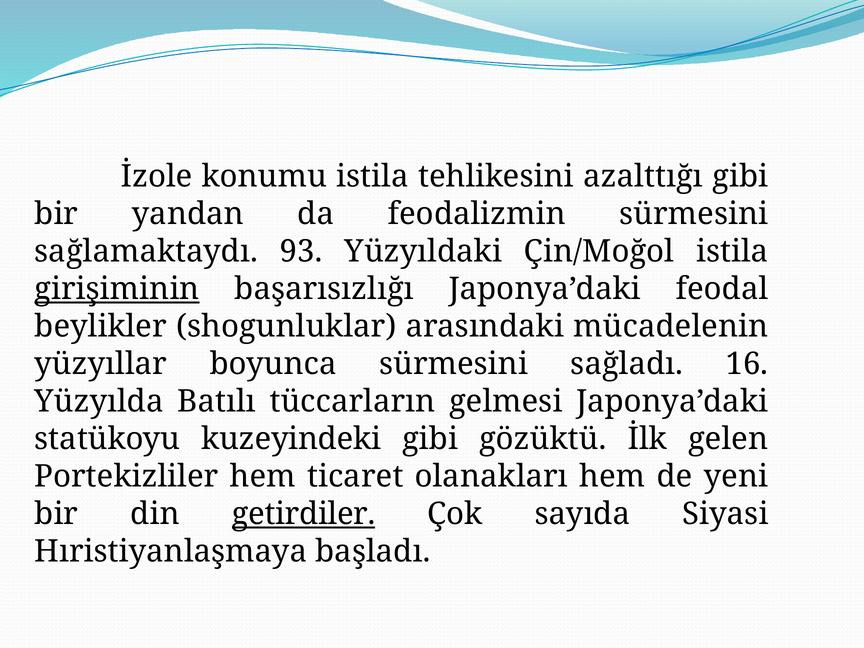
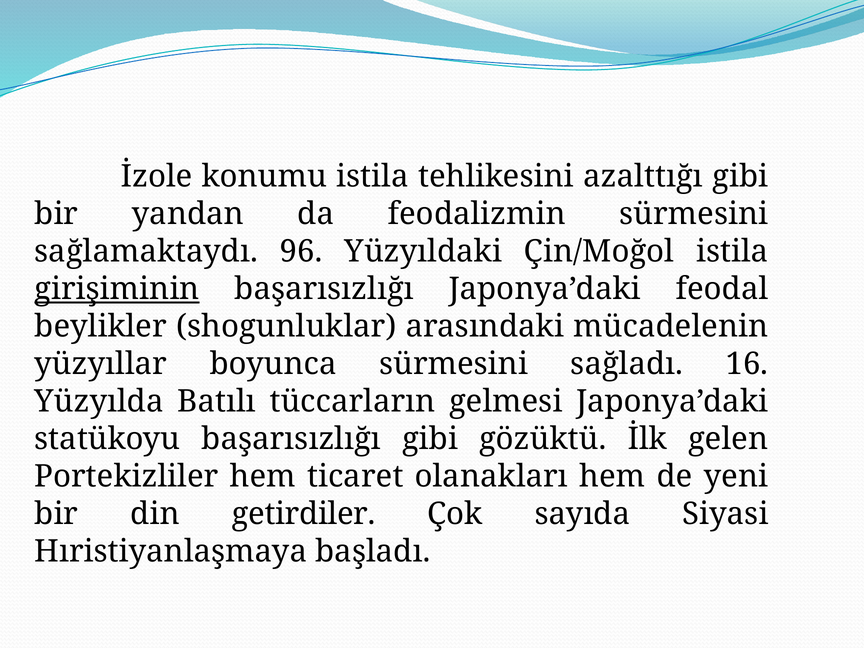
93: 93 -> 96
statükoyu kuzeyindeki: kuzeyindeki -> başarısızlığı
getirdiler underline: present -> none
